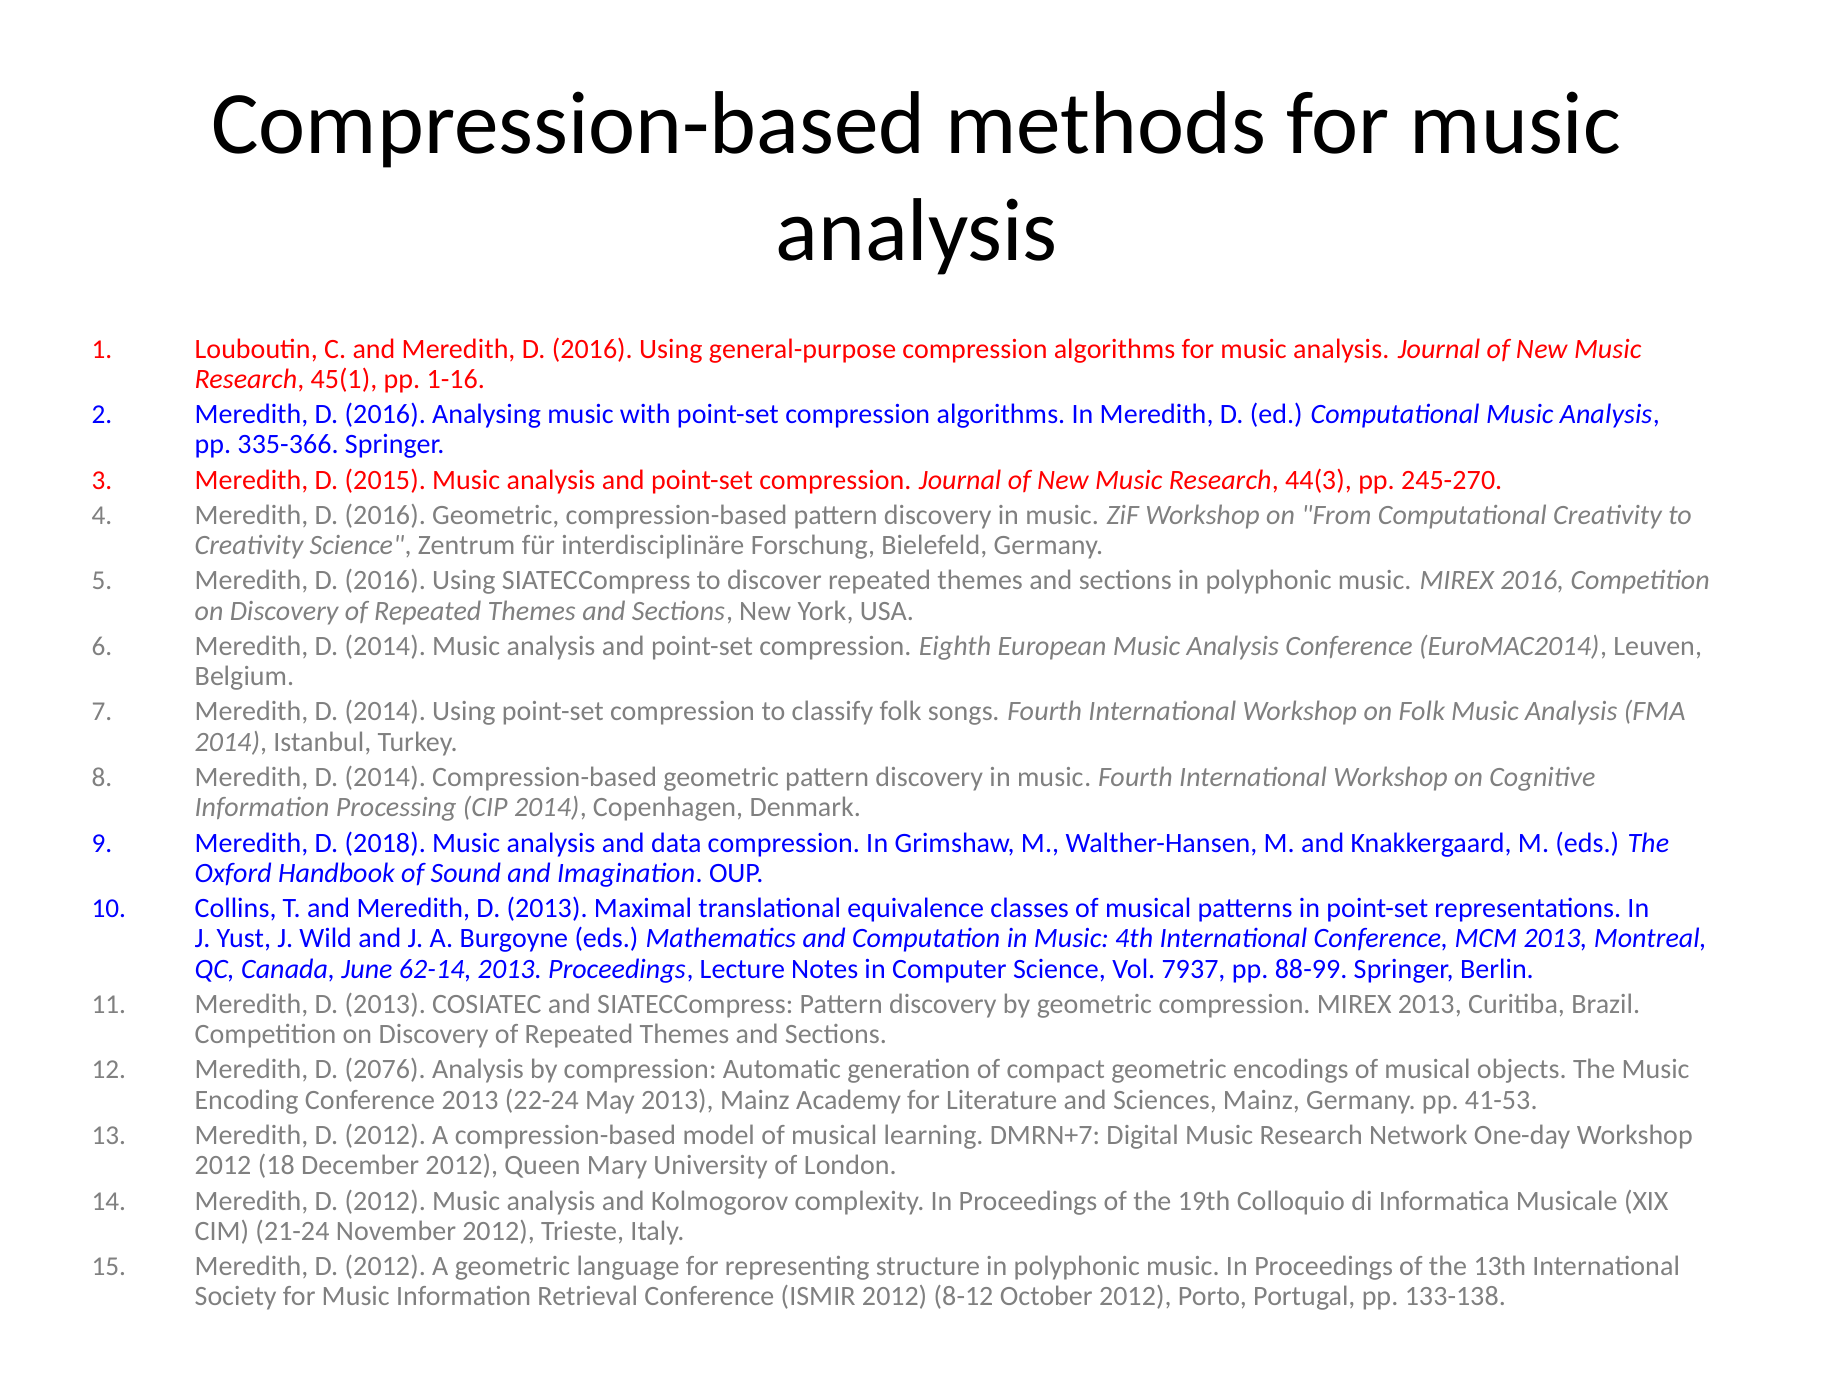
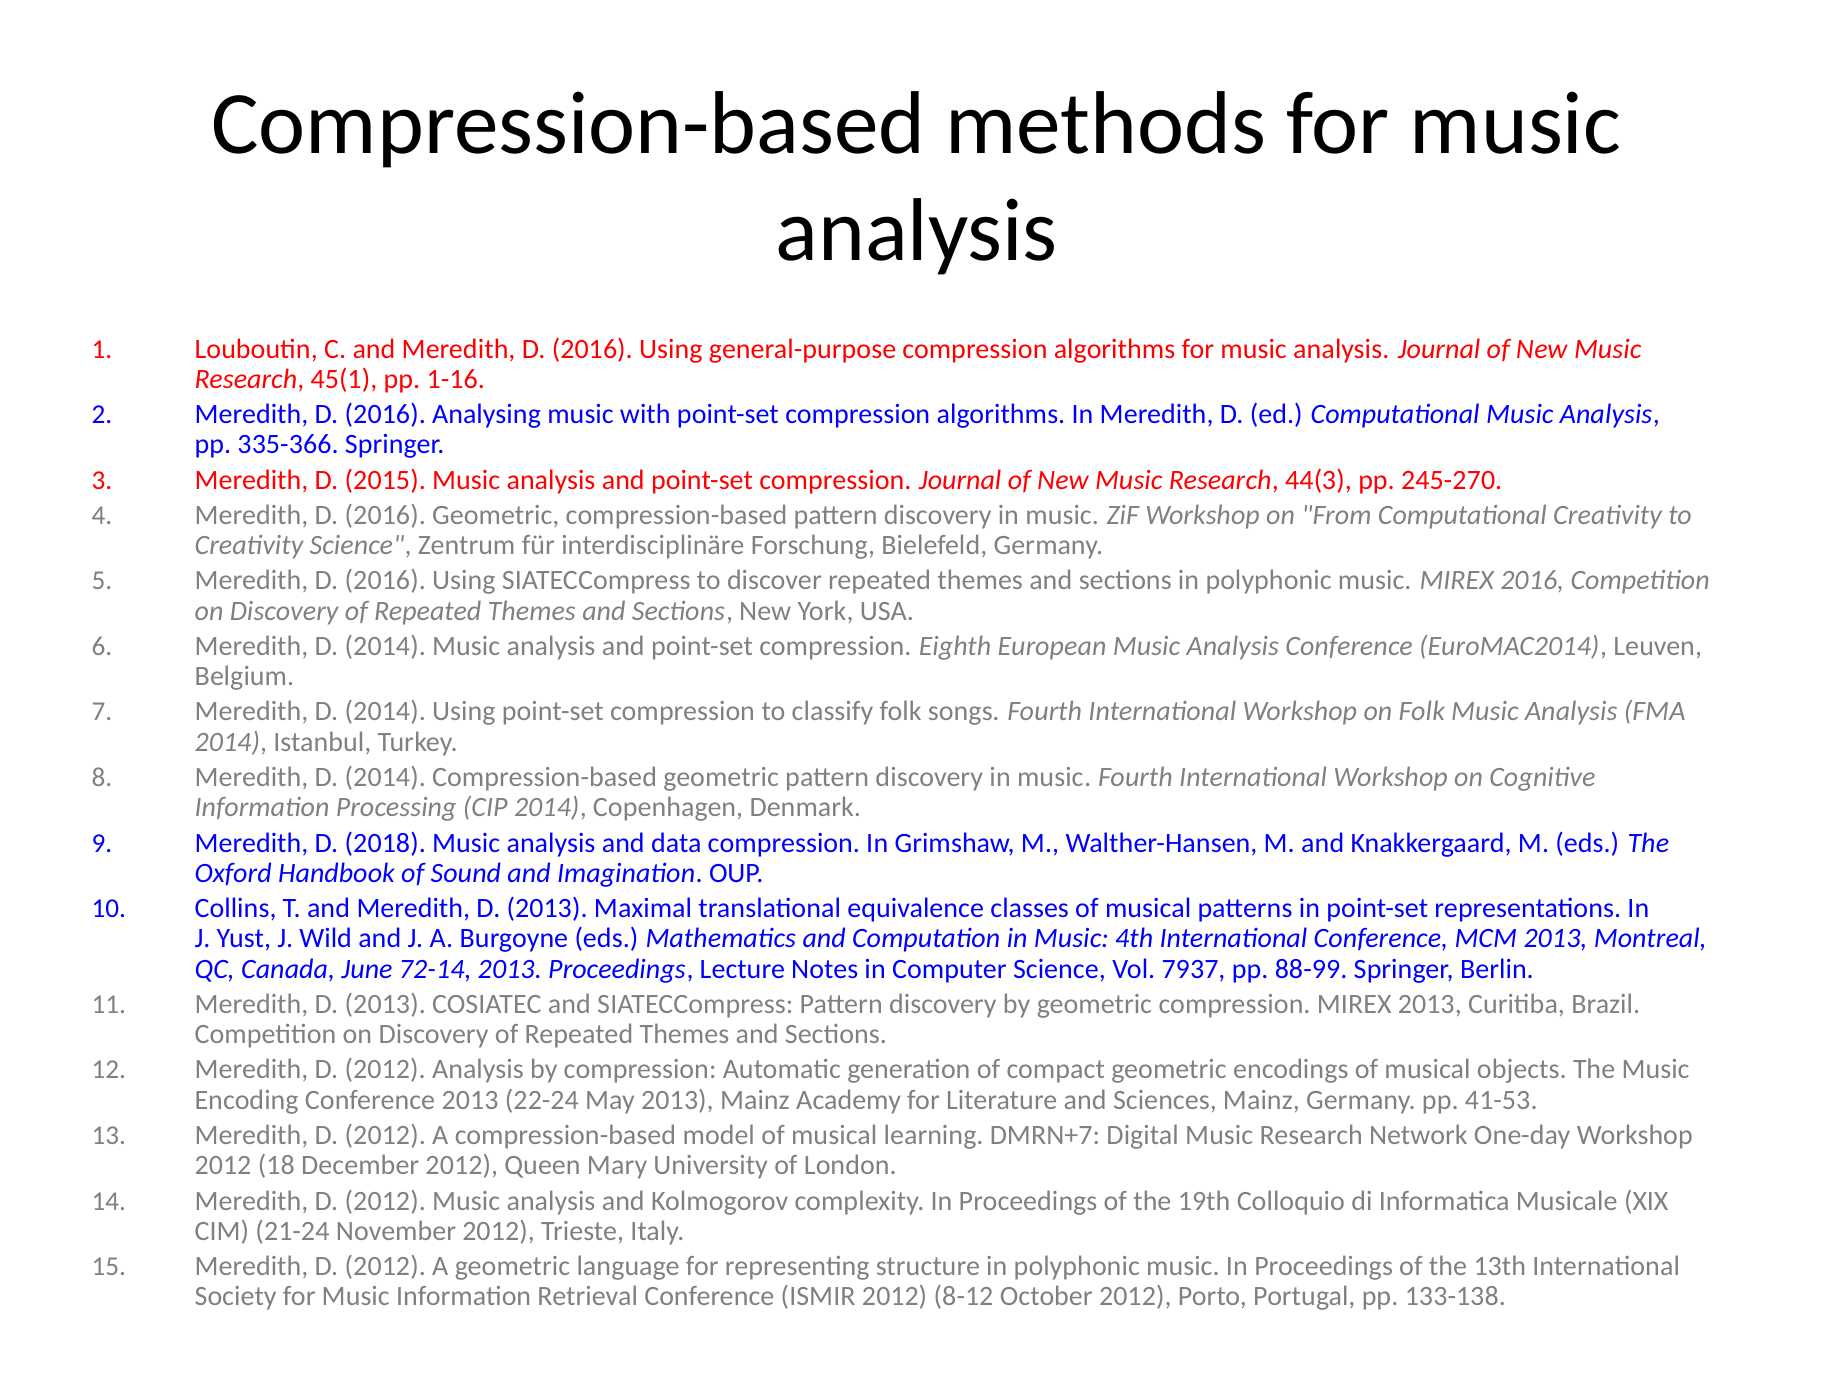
62-14: 62-14 -> 72-14
2076 at (385, 1070): 2076 -> 2012
